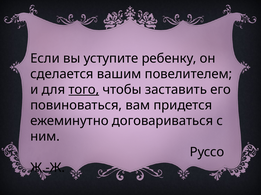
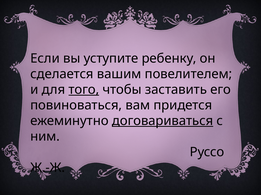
договариваться underline: none -> present
